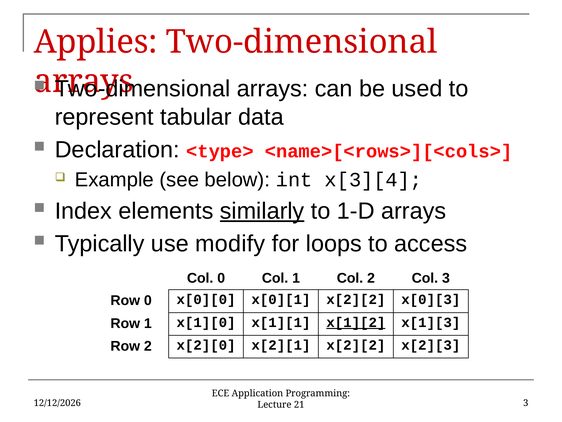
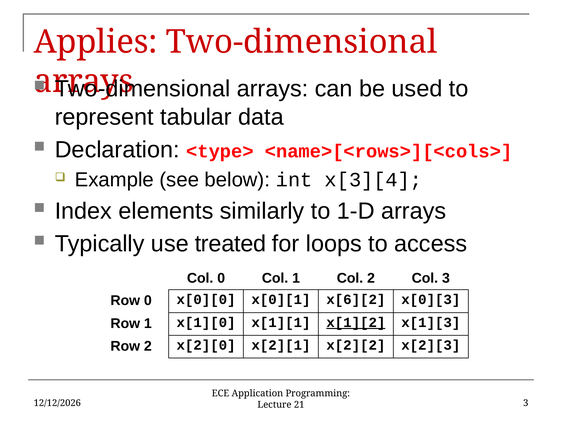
similarly underline: present -> none
modify: modify -> treated
x[0][1 x[2][2: x[2][2 -> x[6][2
